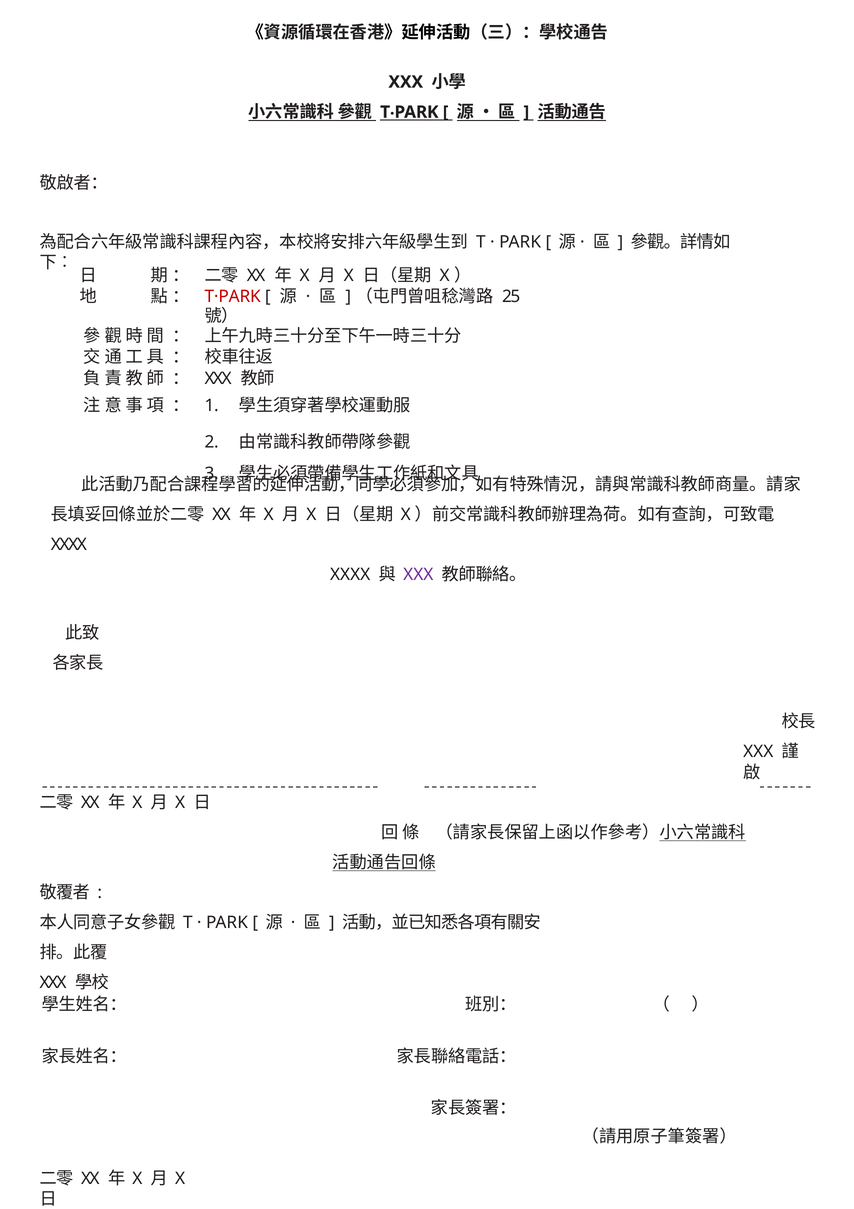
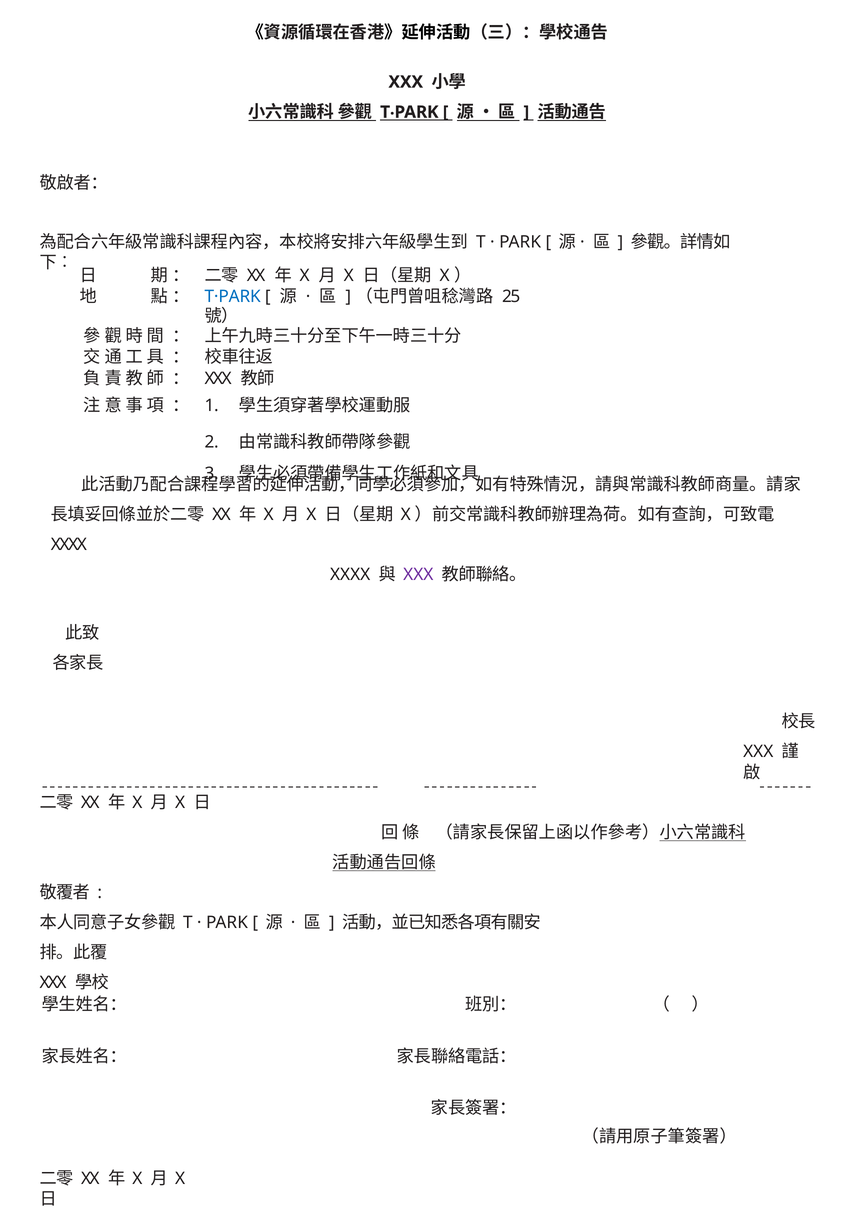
T·PARK colour: red -> blue
